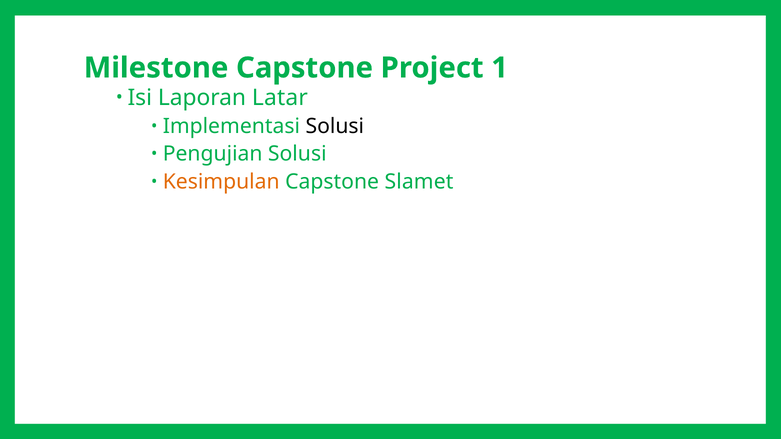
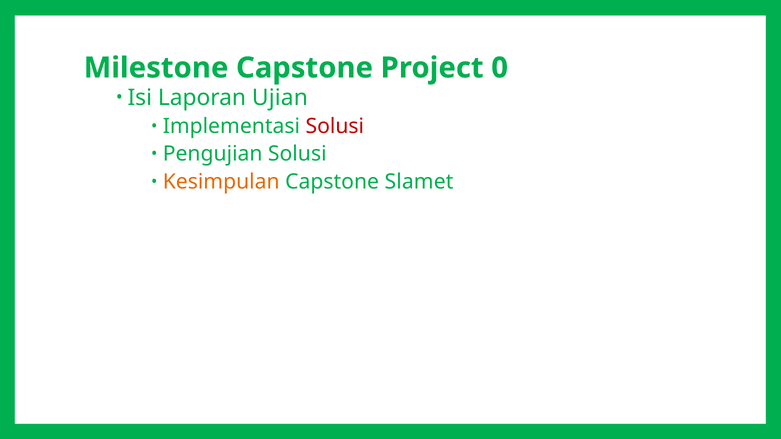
1: 1 -> 0
Latar: Latar -> Ujian
Solusi at (335, 126) colour: black -> red
